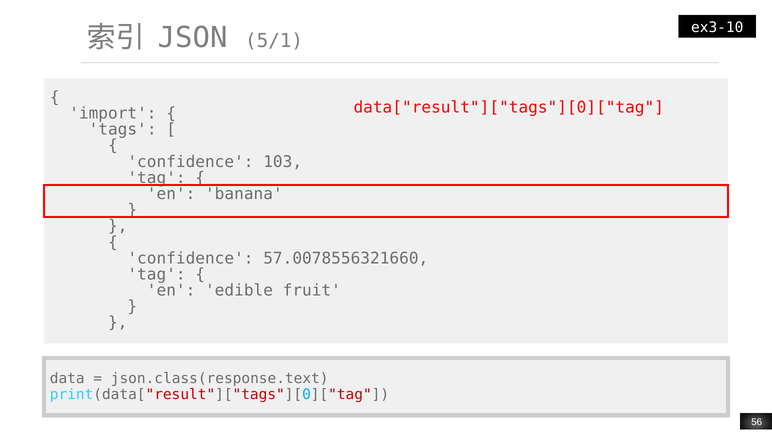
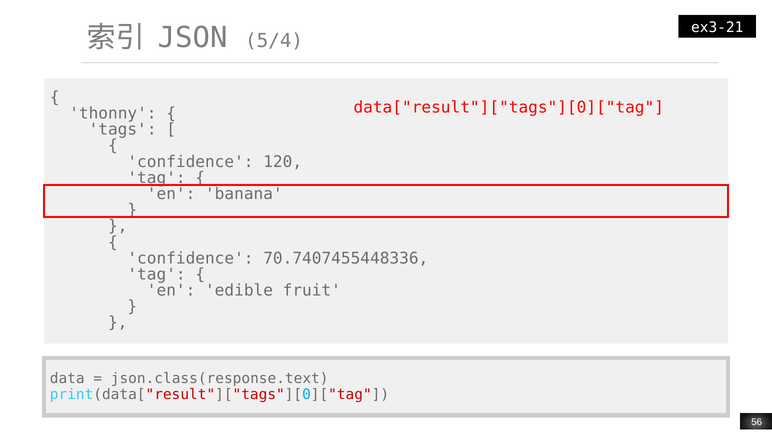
ex3-10: ex3-10 -> ex3-21
5/1: 5/1 -> 5/4
import: import -> thonny
103: 103 -> 120
57.0078556321660: 57.0078556321660 -> 70.7407455448336
